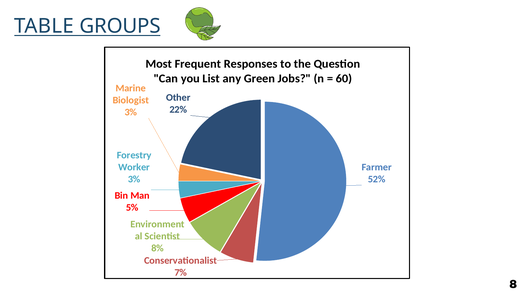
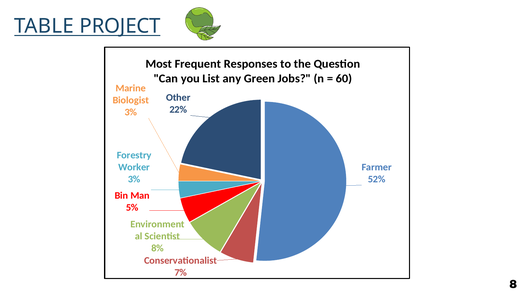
GROUPS: GROUPS -> PROJECT
